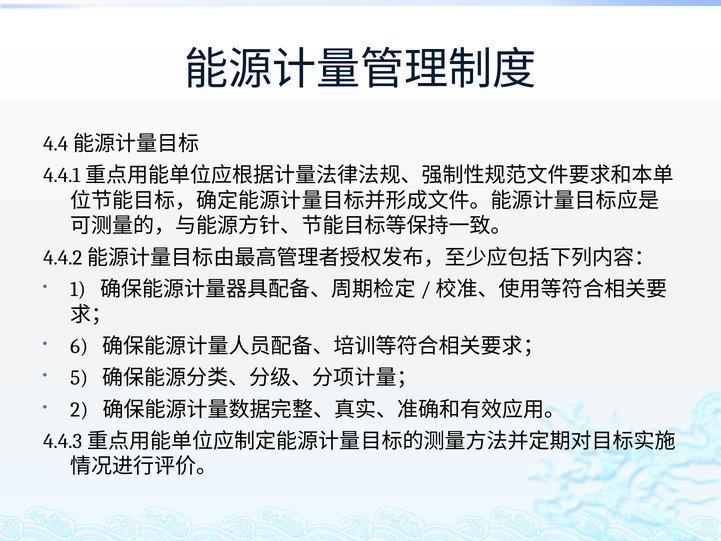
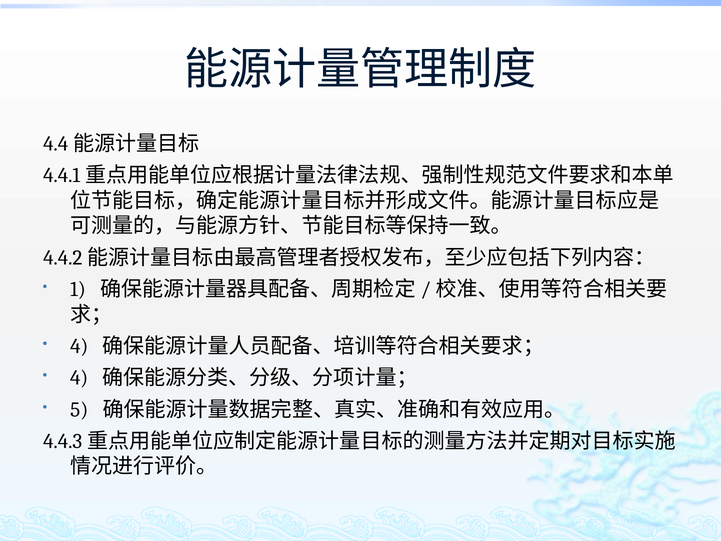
6 at (79, 346): 6 -> 4
5 at (79, 378): 5 -> 4
2: 2 -> 5
